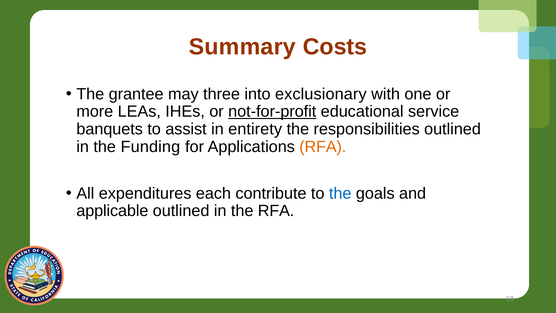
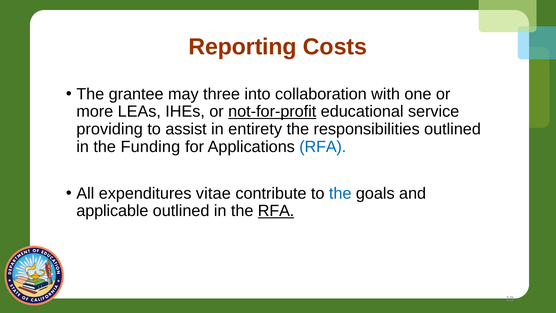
Summary: Summary -> Reporting
exclusionary: exclusionary -> collaboration
banquets: banquets -> providing
RFA at (323, 147) colour: orange -> blue
each: each -> vitae
RFA at (276, 211) underline: none -> present
